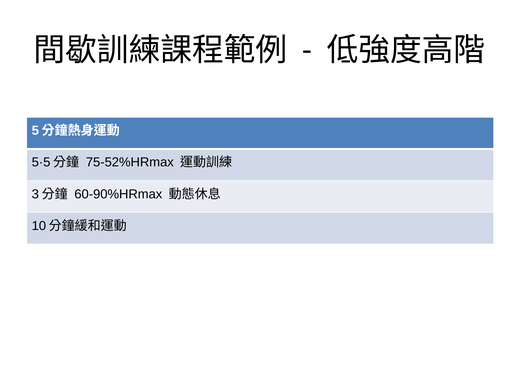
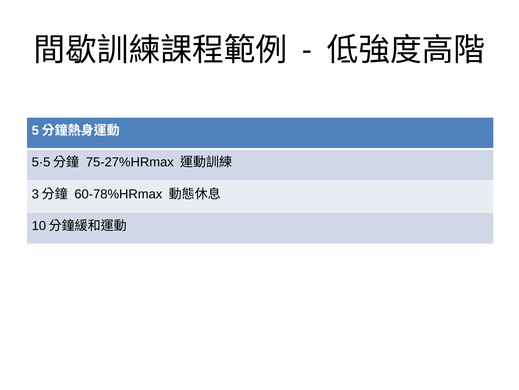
75-52%HRmax: 75-52%HRmax -> 75-27%HRmax
60-90%HRmax: 60-90%HRmax -> 60-78%HRmax
